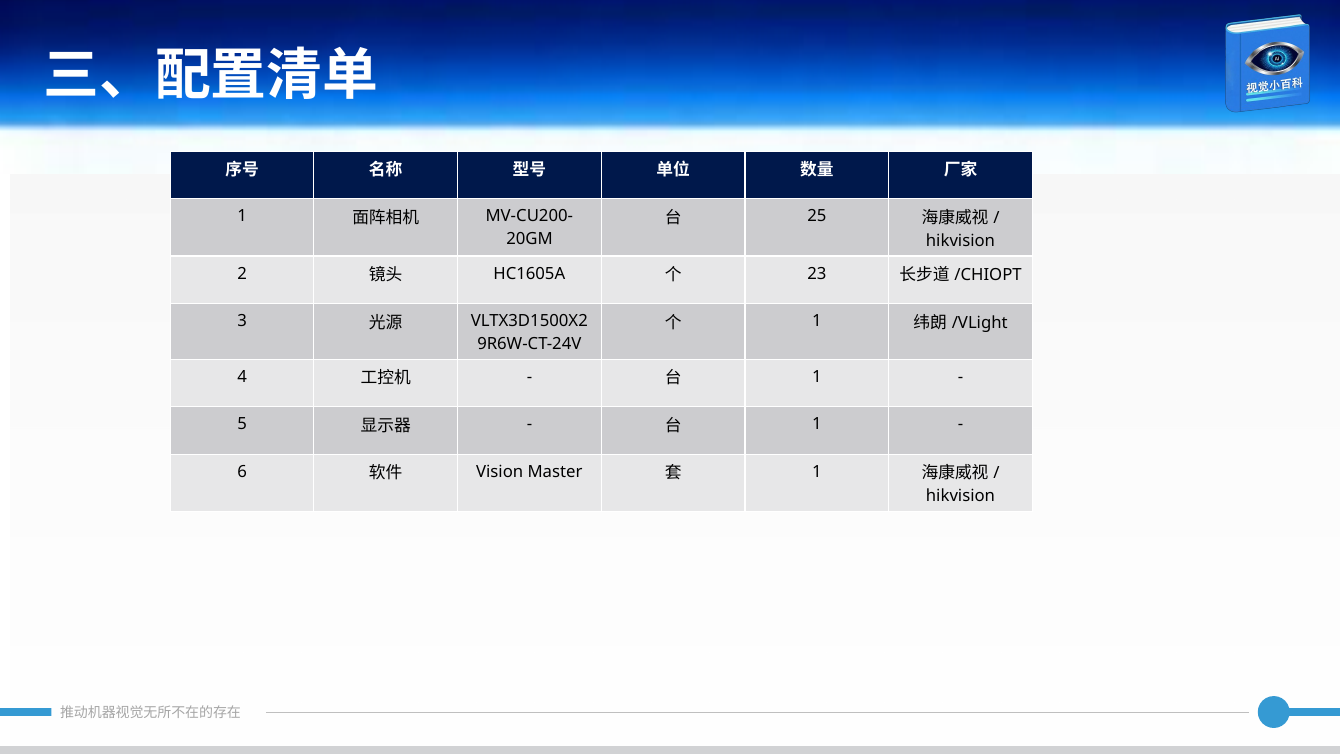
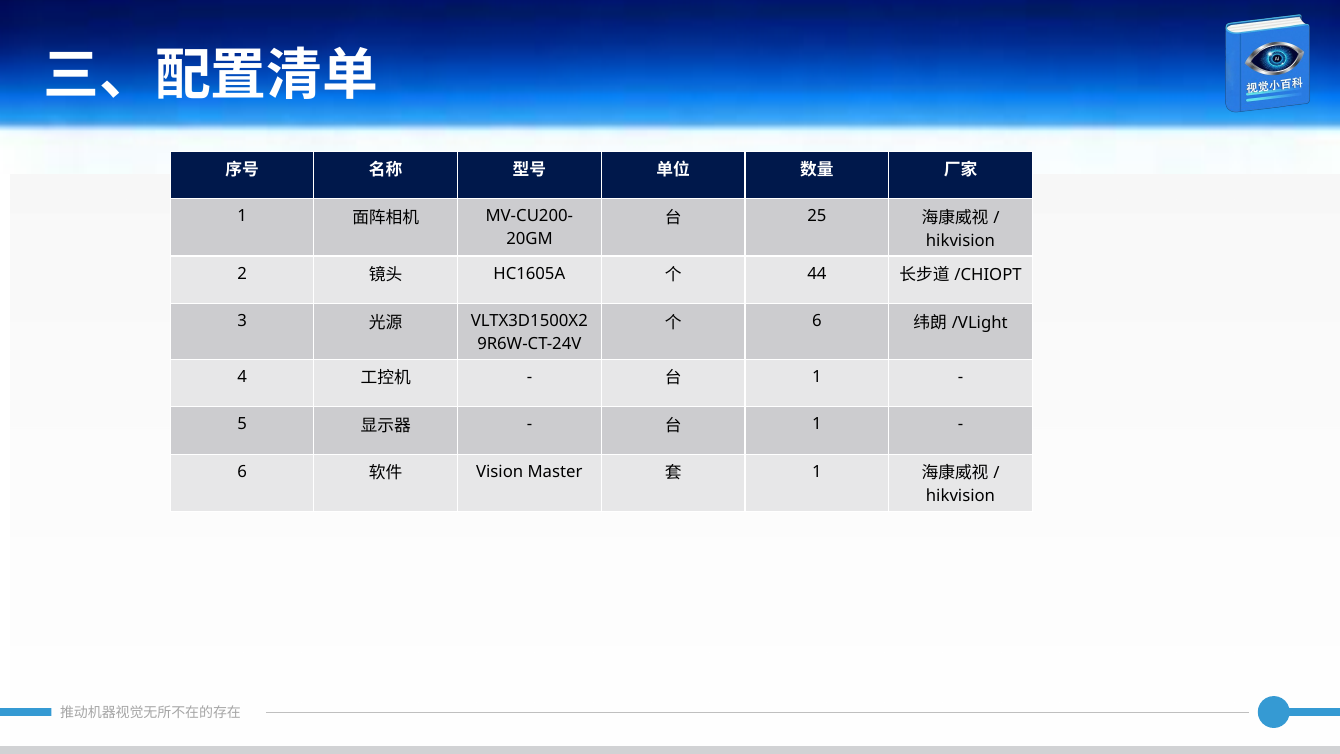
23: 23 -> 44
1 at (817, 321): 1 -> 6
